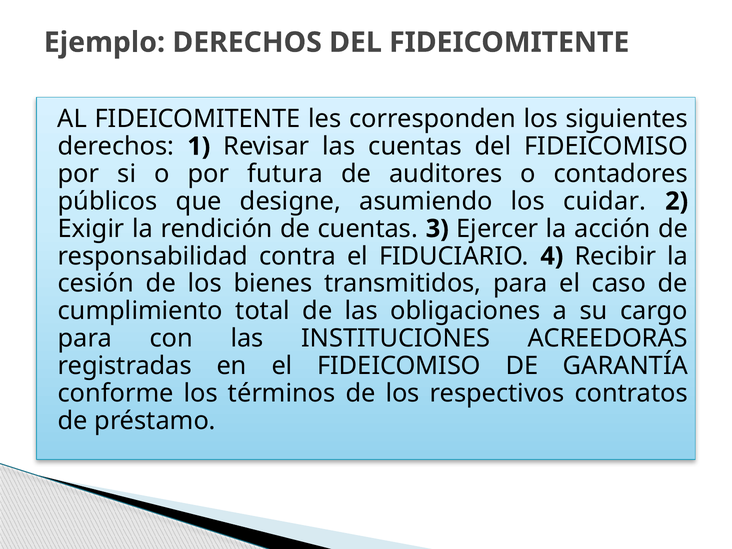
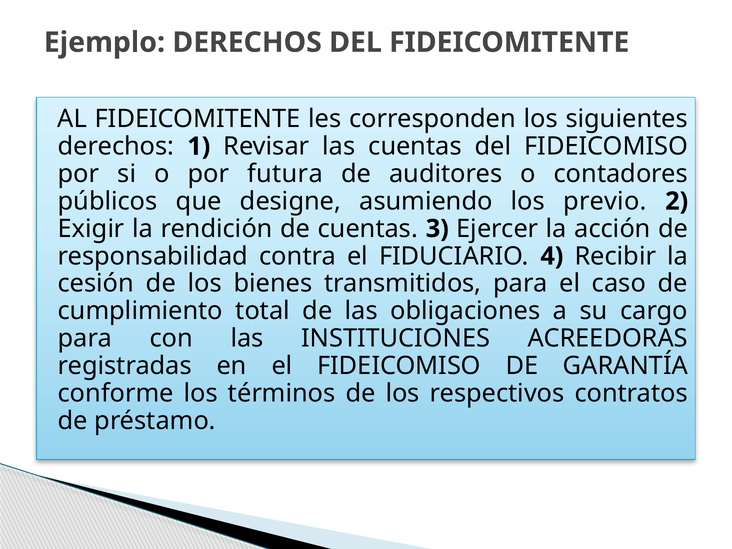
cuidar: cuidar -> previo
